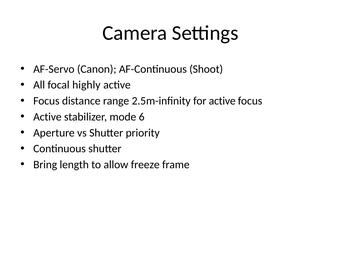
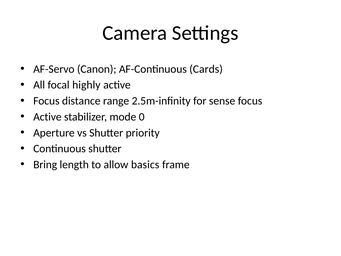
Shoot: Shoot -> Cards
for active: active -> sense
6: 6 -> 0
freeze: freeze -> basics
